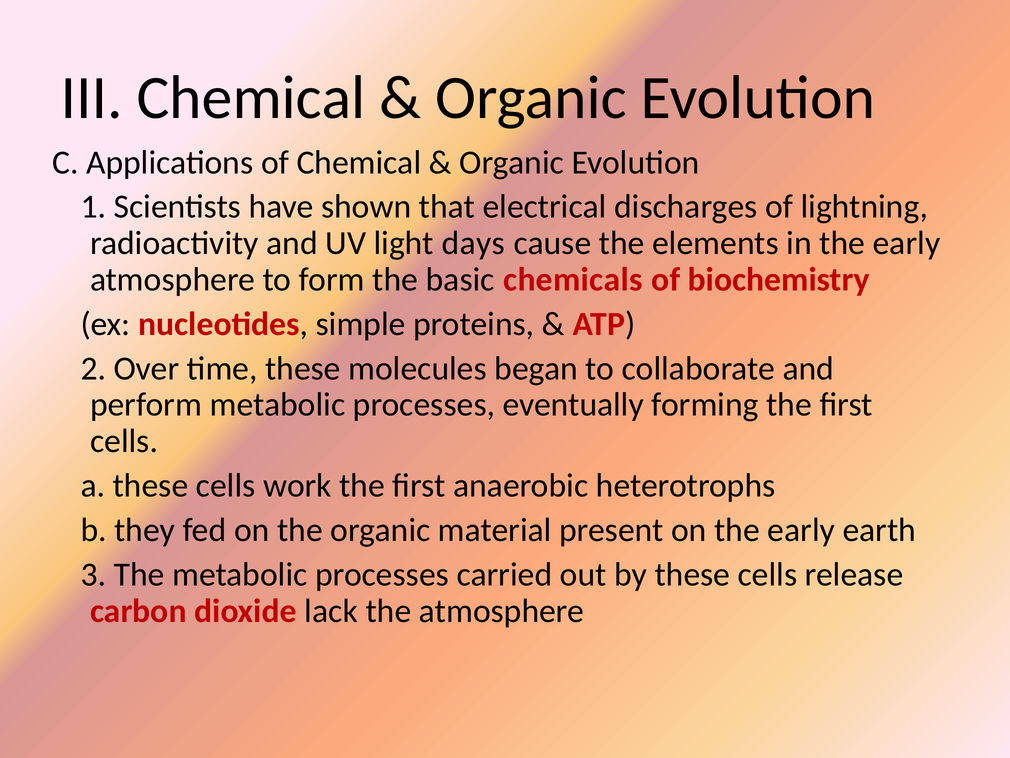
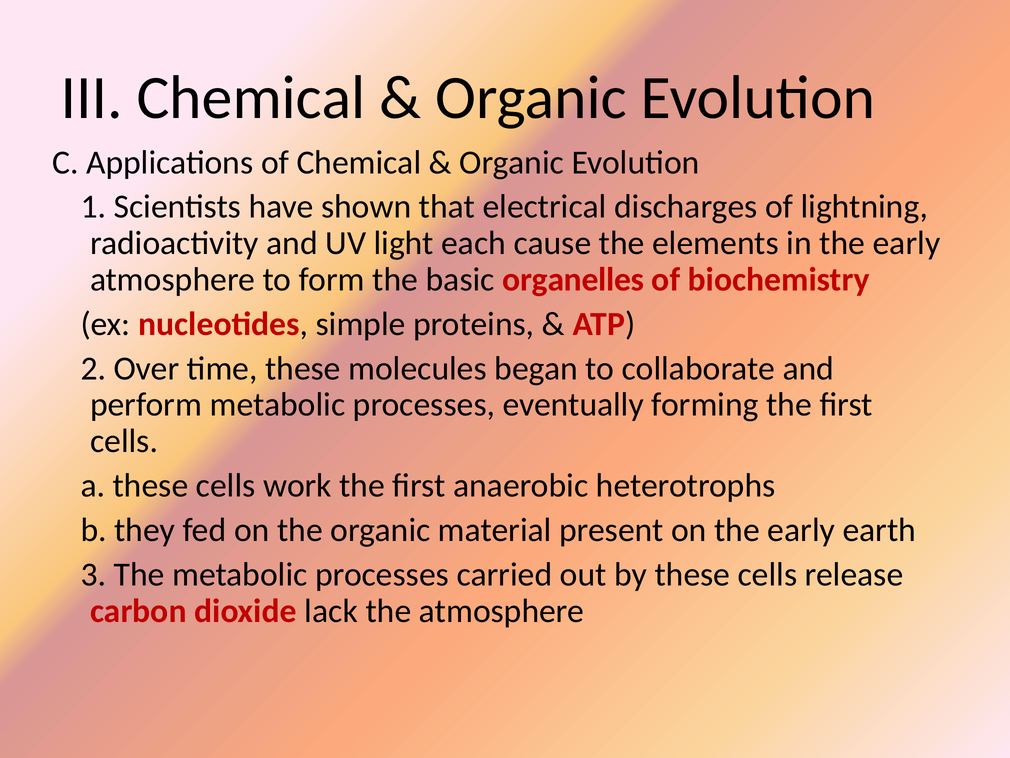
days: days -> each
chemicals: chemicals -> organelles
